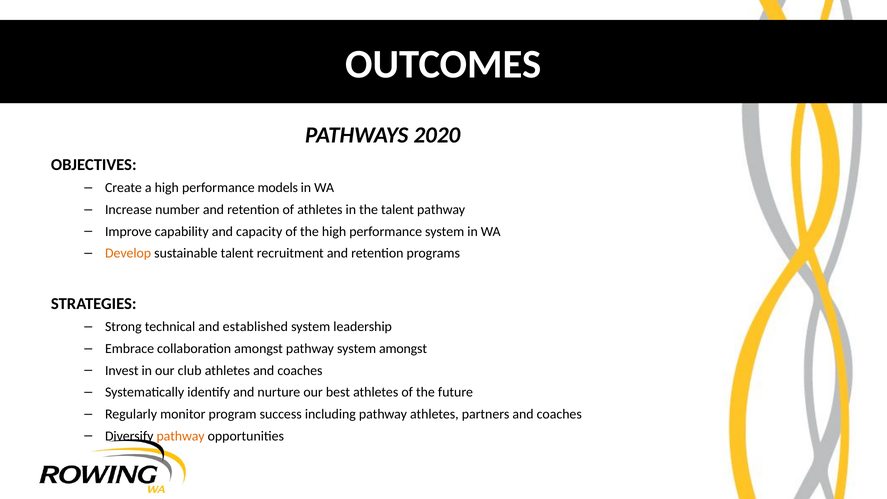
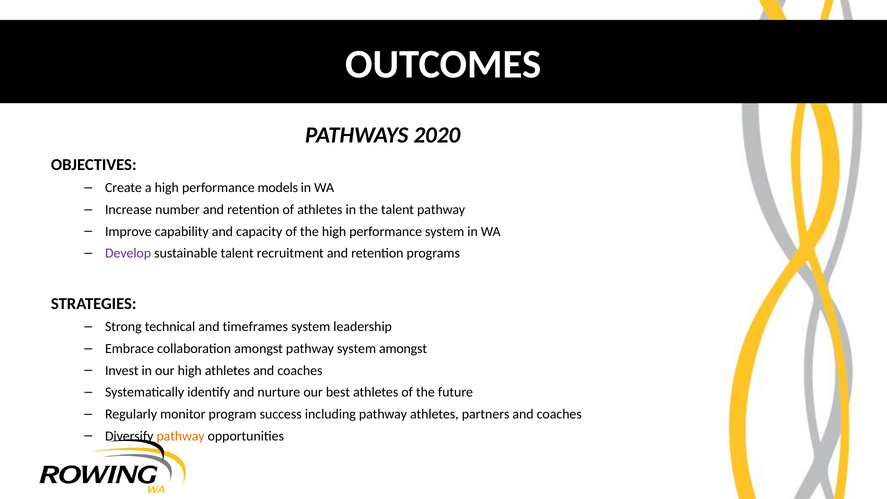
Develop colour: orange -> purple
established: established -> timeframes
our club: club -> high
